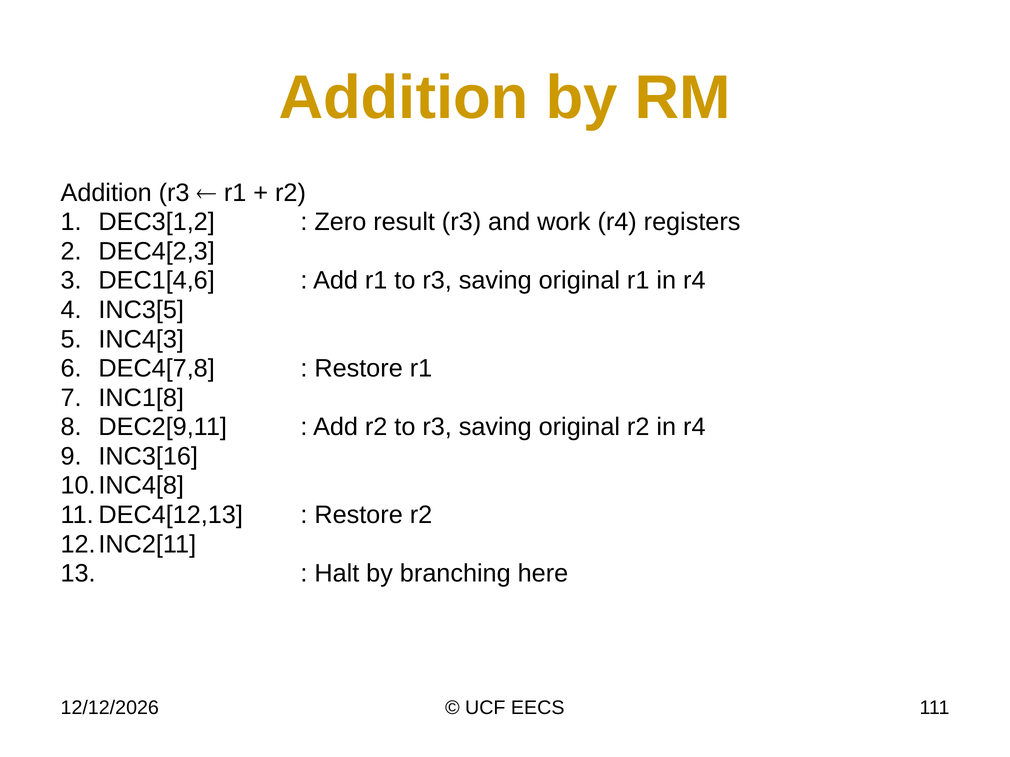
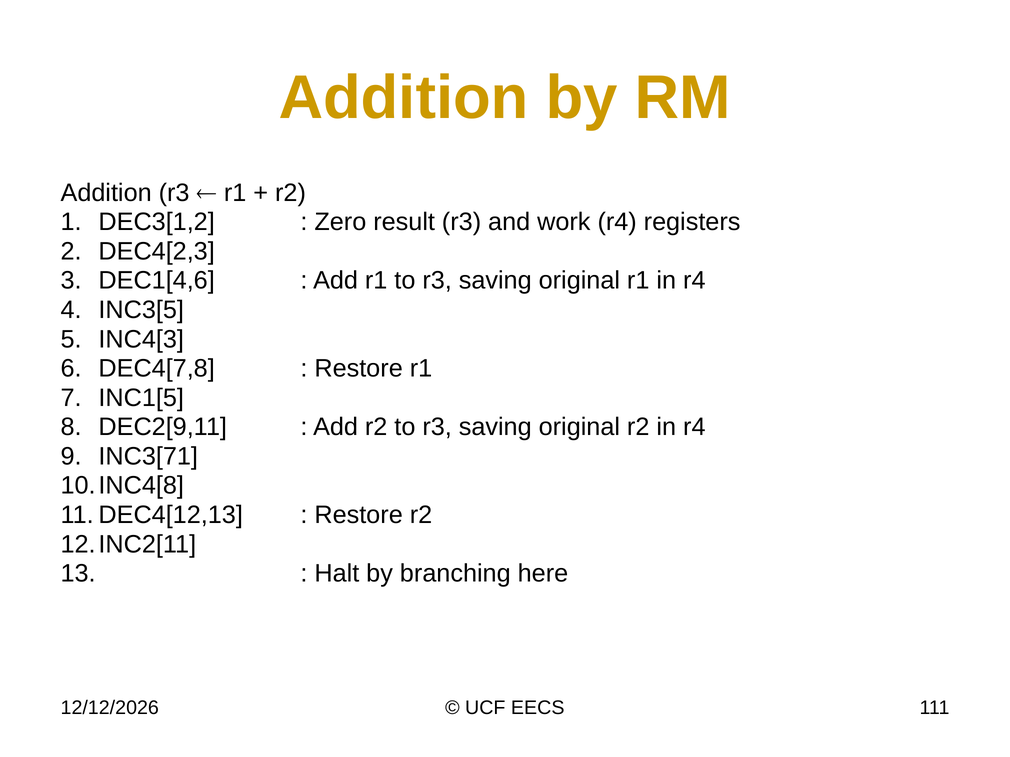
INC1[8: INC1[8 -> INC1[5
INC3[16: INC3[16 -> INC3[71
